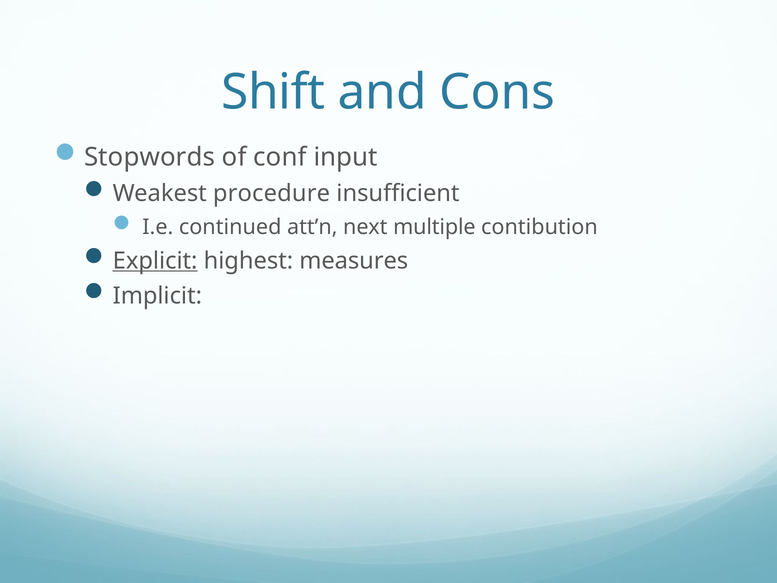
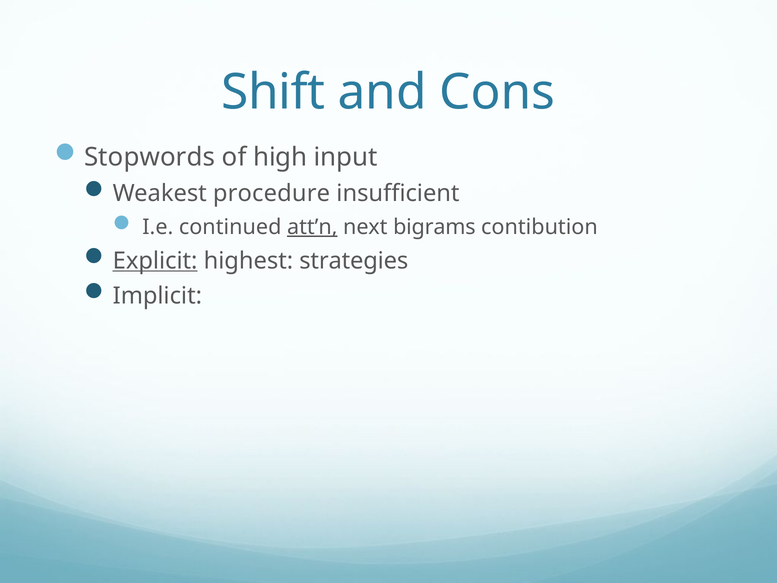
conf: conf -> high
att’n underline: none -> present
multiple: multiple -> bigrams
measures: measures -> strategies
